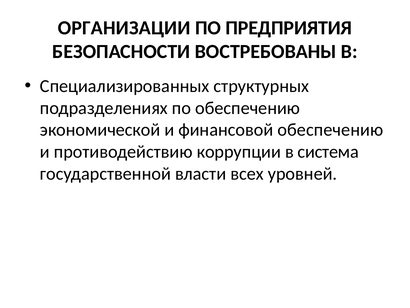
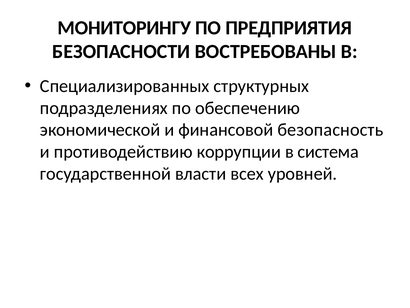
ОРГАНИЗАЦИИ: ОРГАНИЗАЦИИ -> МОНИТОРИНГУ
финансовой обеспечению: обеспечению -> безопасность
